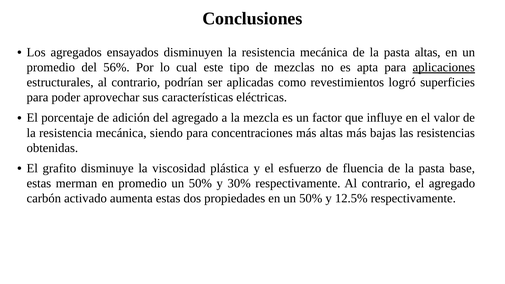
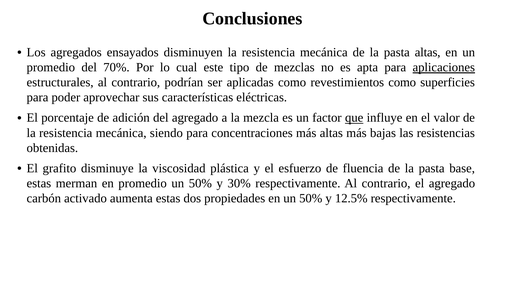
56%: 56% -> 70%
revestimientos logró: logró -> como
que underline: none -> present
